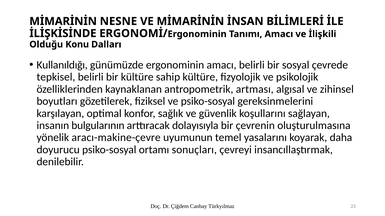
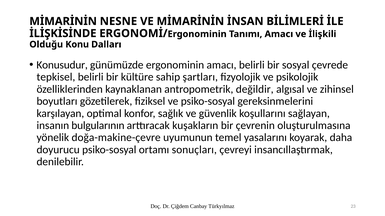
Kullanıldığı: Kullanıldığı -> Konusudur
sahip kültüre: kültüre -> şartları
artması: artması -> değildir
dolayısıyla: dolayısıyla -> kuşakların
aracı-makine-çevre: aracı-makine-çevre -> doğa-makine-çevre
